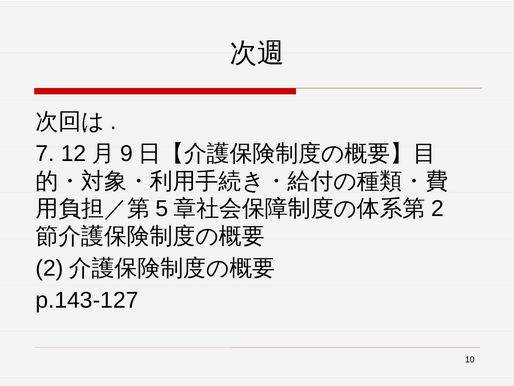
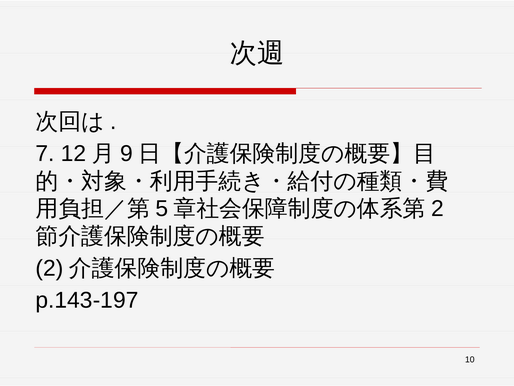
p.143-127: p.143-127 -> p.143-197
